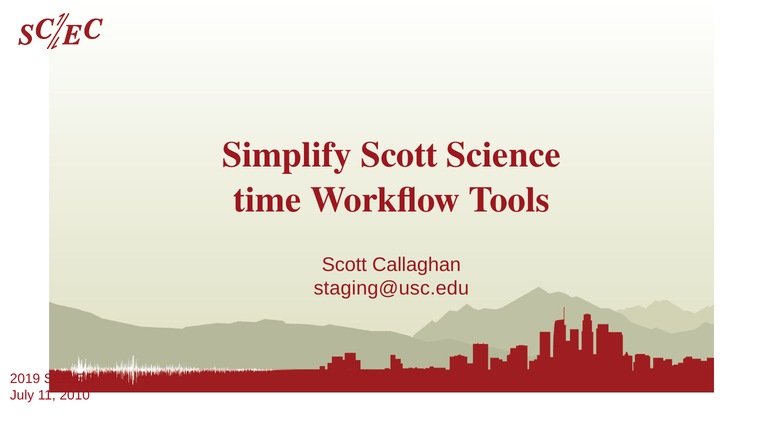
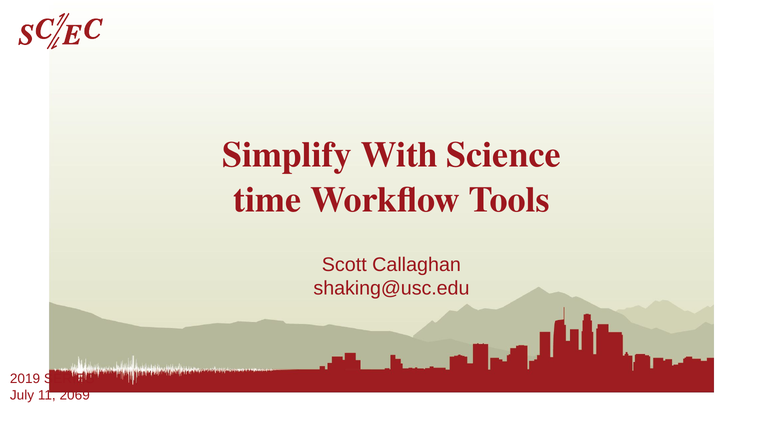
Simplify Scott: Scott -> With
staging@usc.edu: staging@usc.edu -> shaking@usc.edu
2010: 2010 -> 2069
